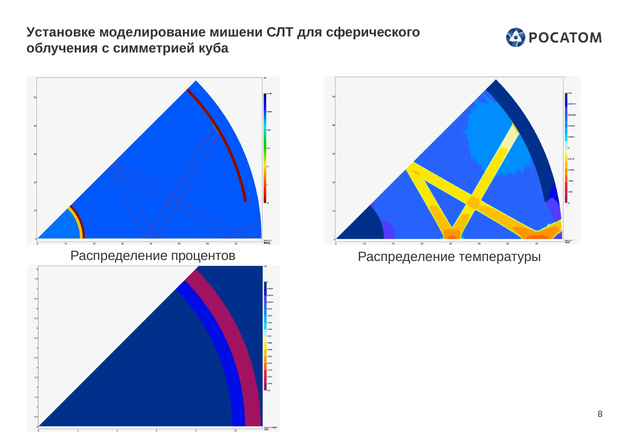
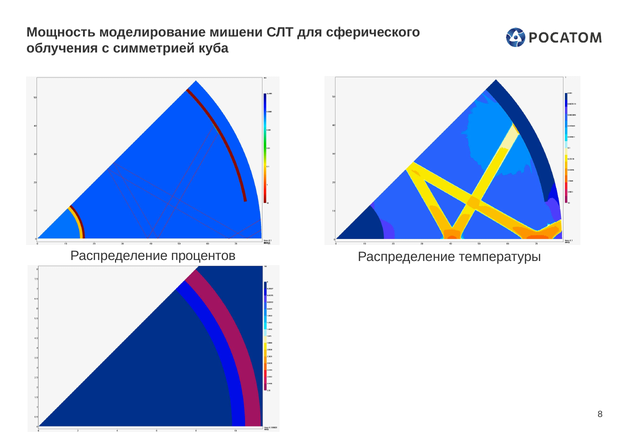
Установке: Установке -> Мощность
